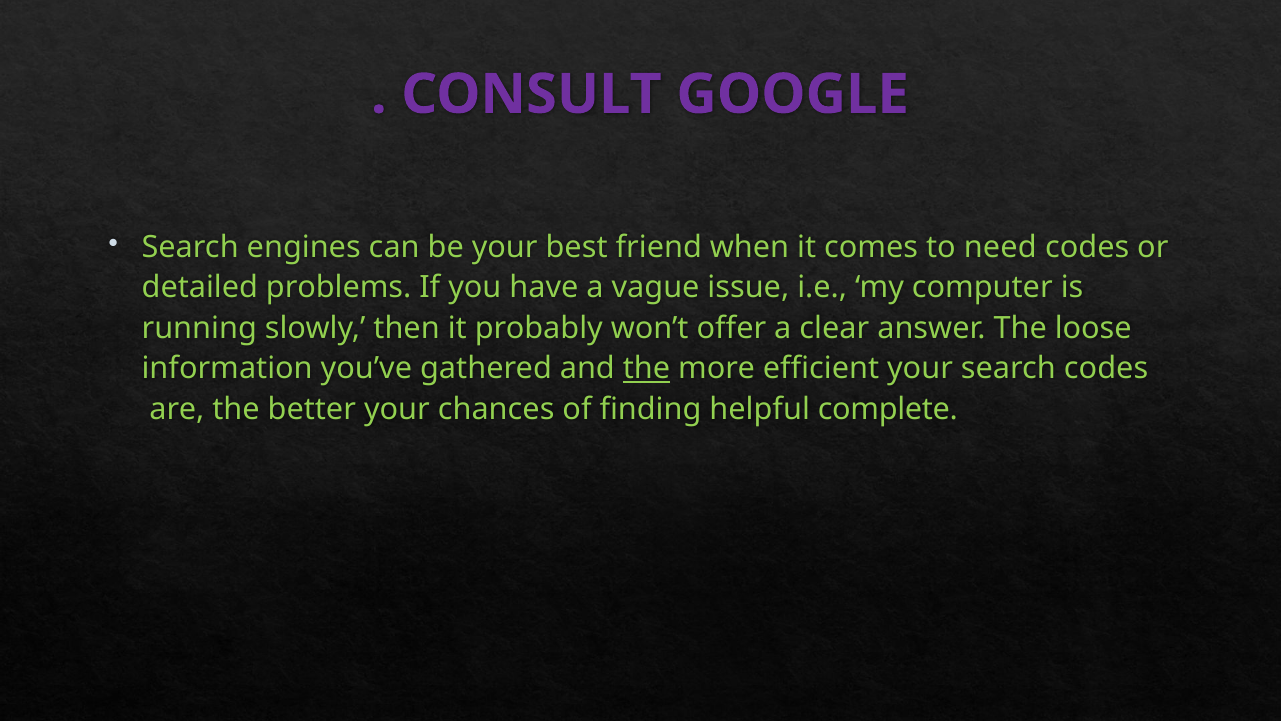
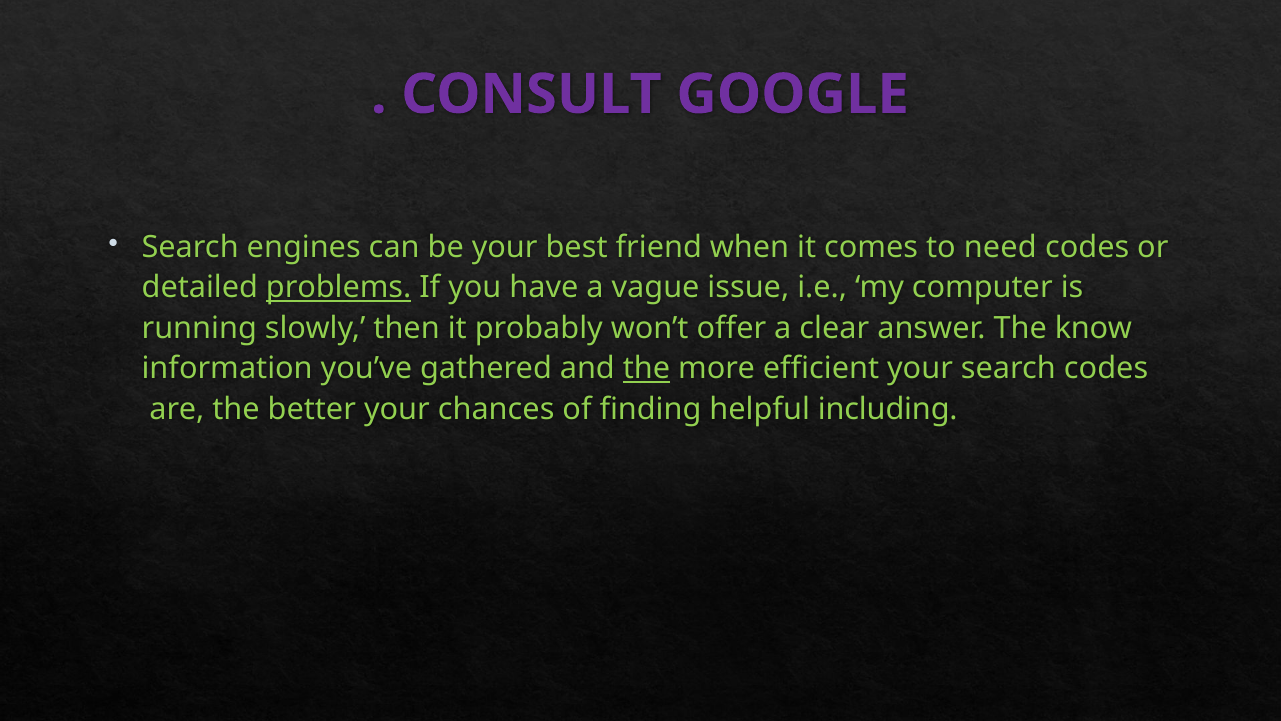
problems underline: none -> present
loose: loose -> know
complete: complete -> including
